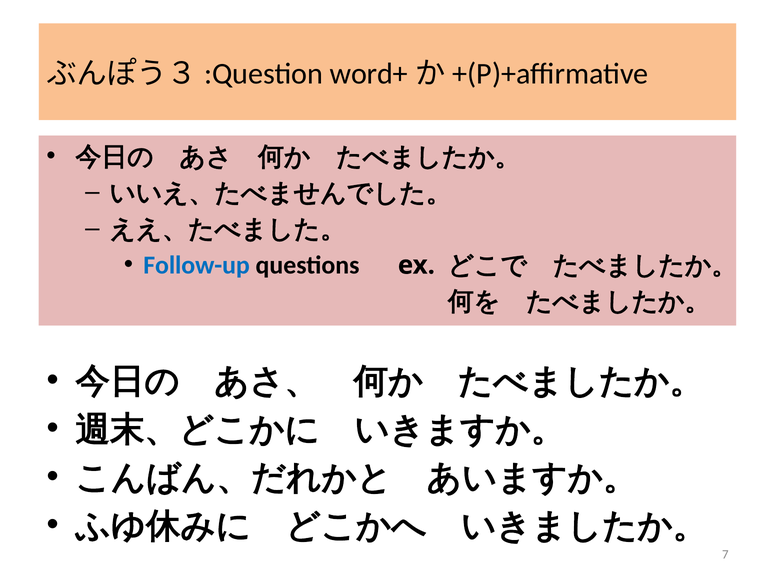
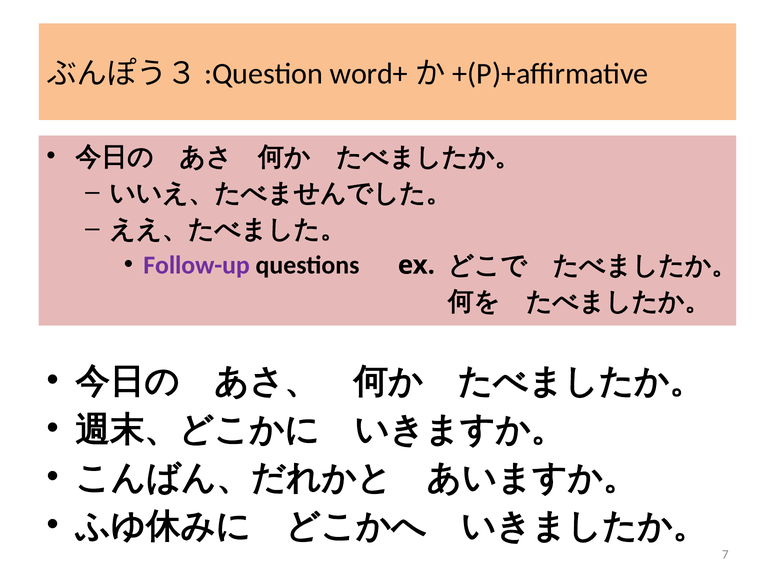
Follow-up colour: blue -> purple
